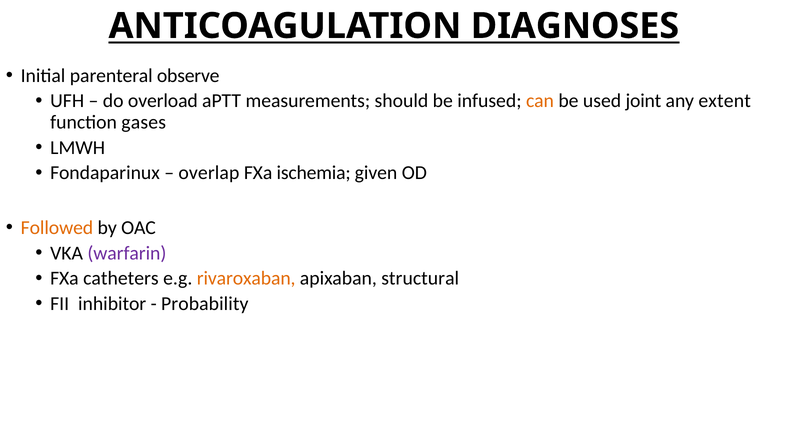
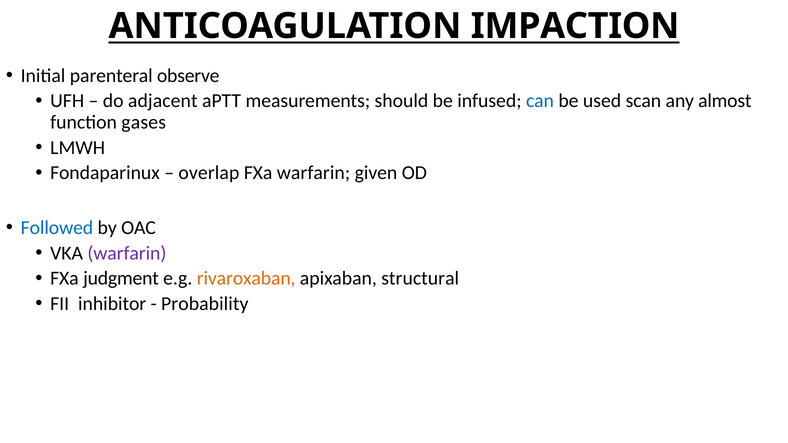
DIAGNOSES: DIAGNOSES -> IMPACTION
overload: overload -> adjacent
can colour: orange -> blue
joint: joint -> scan
extent: extent -> almost
FXa ischemia: ischemia -> warfarin
Followed colour: orange -> blue
catheters: catheters -> judgment
